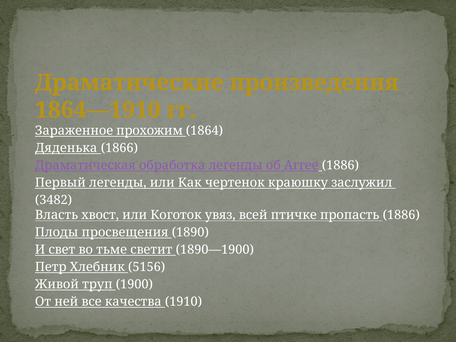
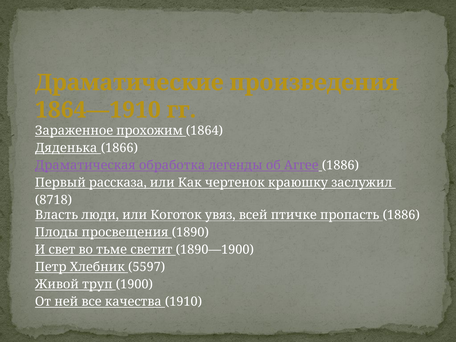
Первый легенды: легенды -> рассказа
3482: 3482 -> 8718
хвост: хвост -> люди
5156: 5156 -> 5597
